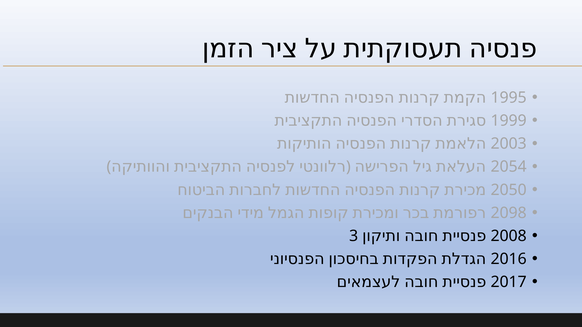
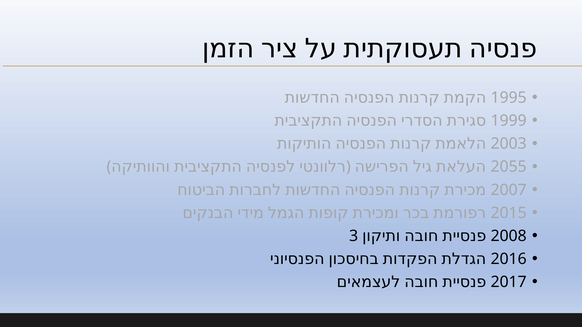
2054: 2054 -> 2055
2050: 2050 -> 2007
2098: 2098 -> 2015
